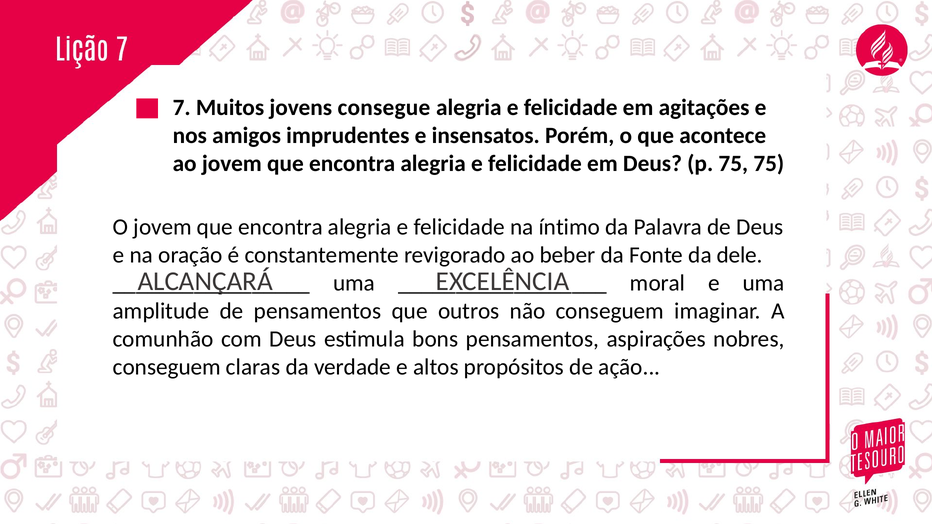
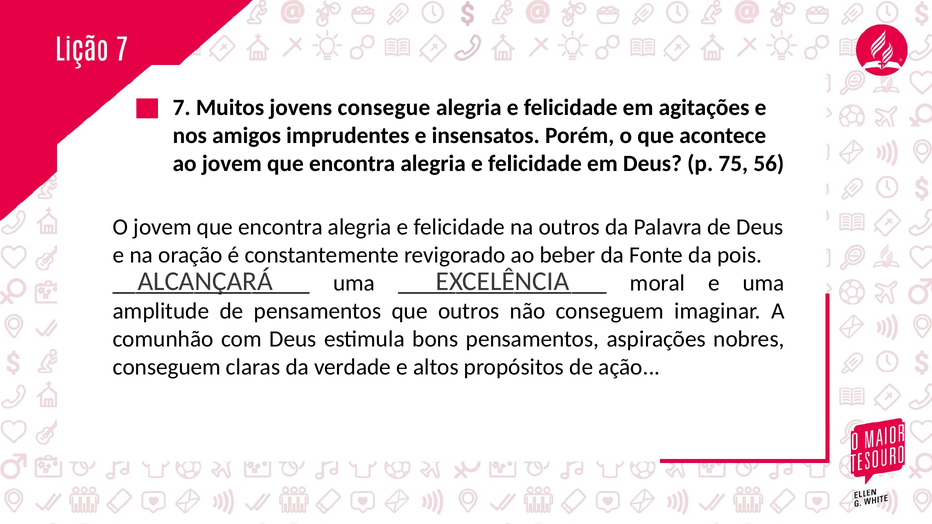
75 75: 75 -> 56
na íntimo: íntimo -> outros
dele: dele -> pois
